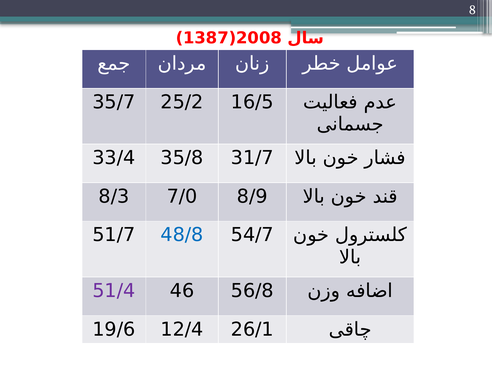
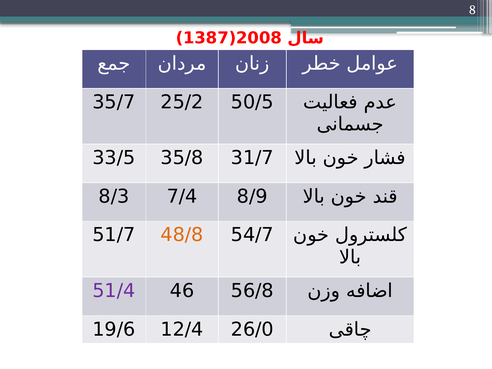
16/5: 16/5 -> 50/5
33/4: 33/4 -> 33/5
7/0: 7/0 -> 7/4
48/8 colour: blue -> orange
26/1: 26/1 -> 26/0
